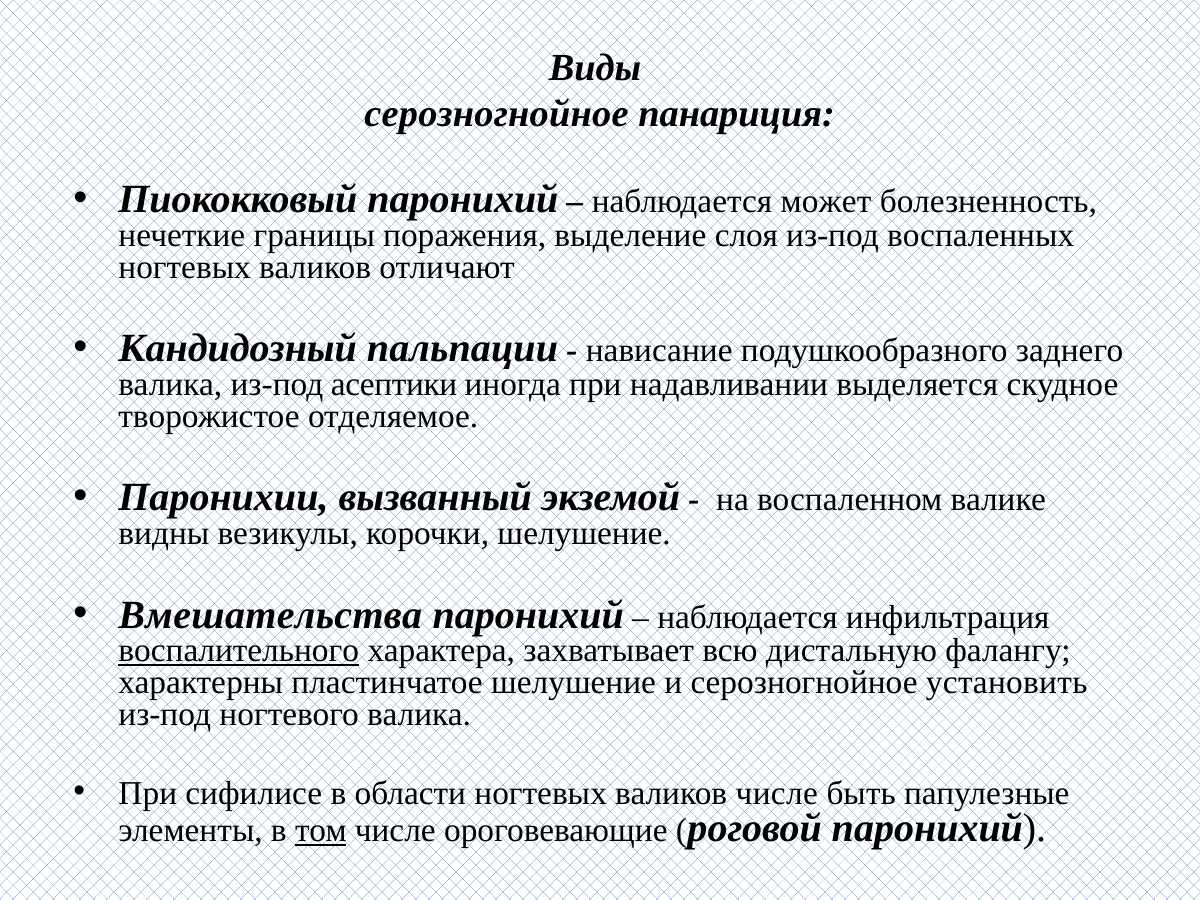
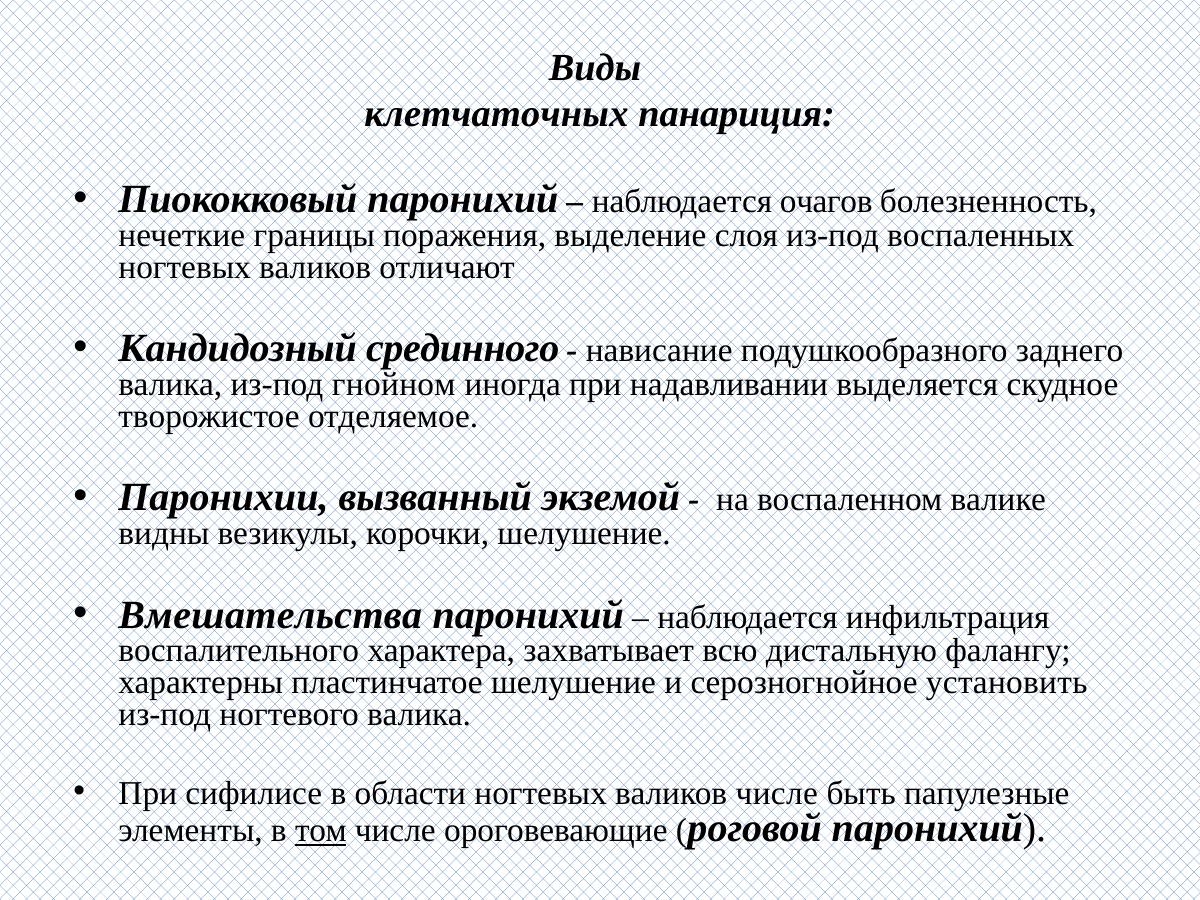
серозногнойное at (496, 114): серозногнойное -> клетчаточных
может: может -> очагов
пальпации: пальпации -> срединного
асептики: асептики -> гнойном
воспалительного underline: present -> none
